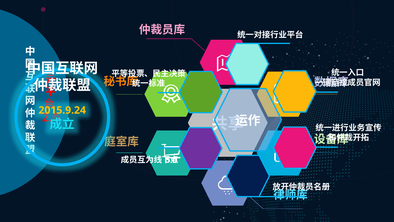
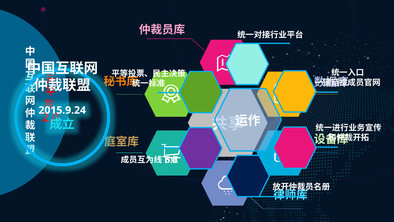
2015.9.24 colour: yellow -> white
